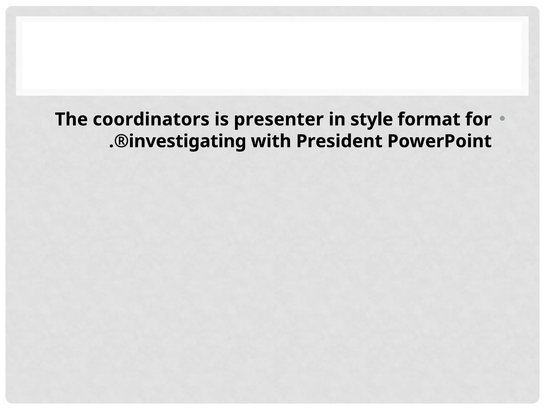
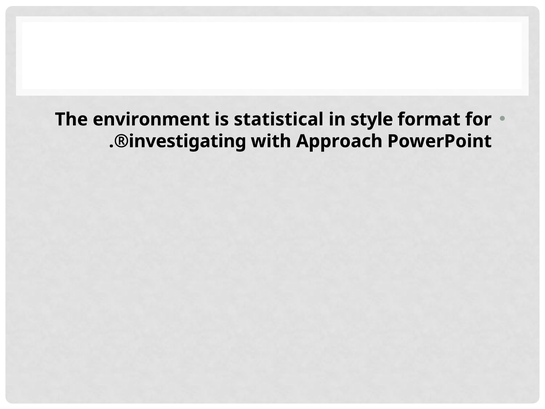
coordinators: coordinators -> environment
presenter: presenter -> statistical
President: President -> Approach
